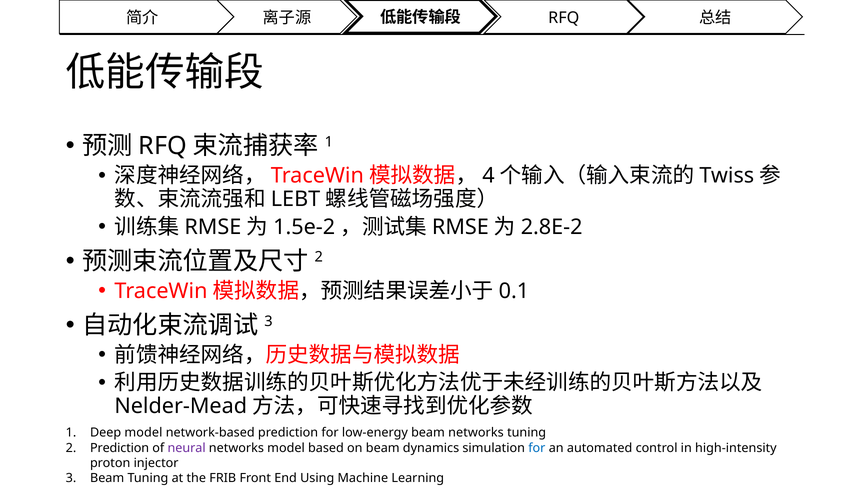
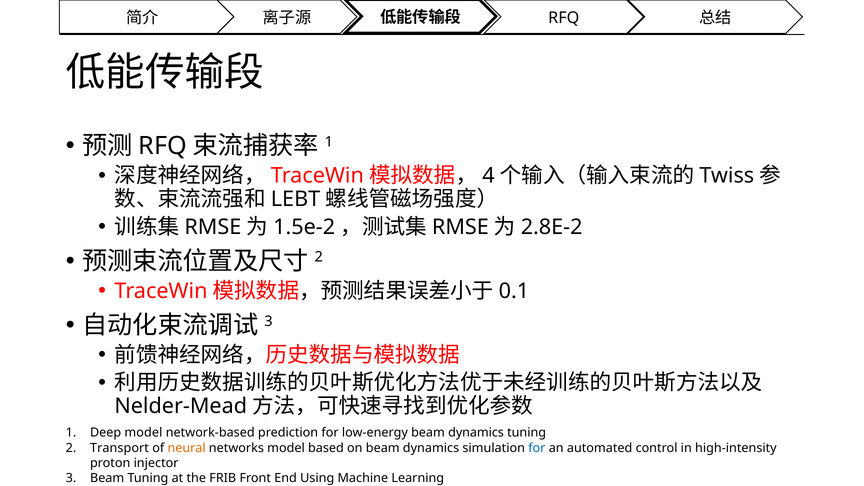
low-energy beam networks: networks -> dynamics
Prediction at (120, 448): Prediction -> Transport
neural colour: purple -> orange
